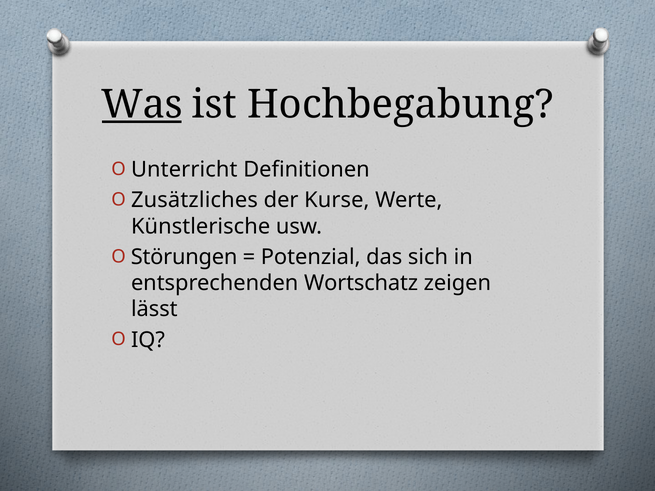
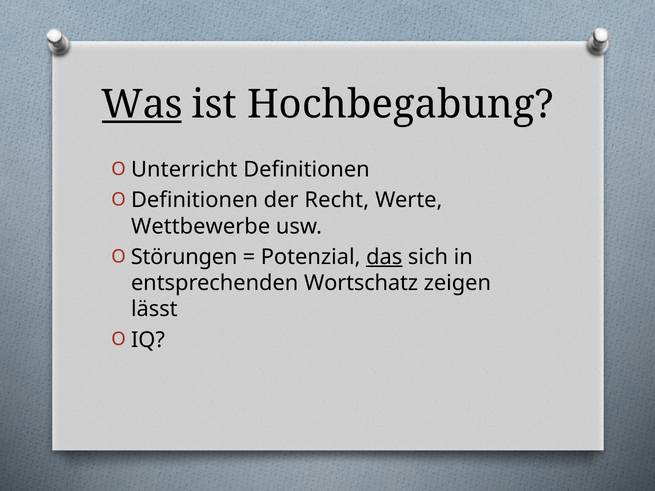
Zusätzliches at (194, 200): Zusätzliches -> Definitionen
Kurse: Kurse -> Recht
Künstlerische: Künstlerische -> Wettbewerbe
das underline: none -> present
